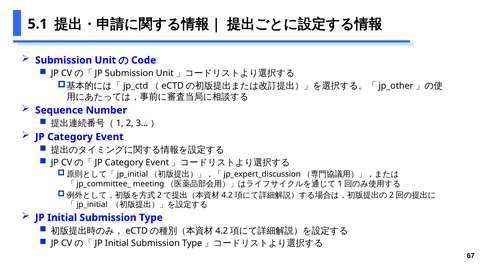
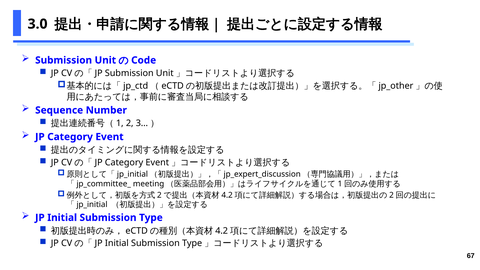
5.1: 5.1 -> 3.0
